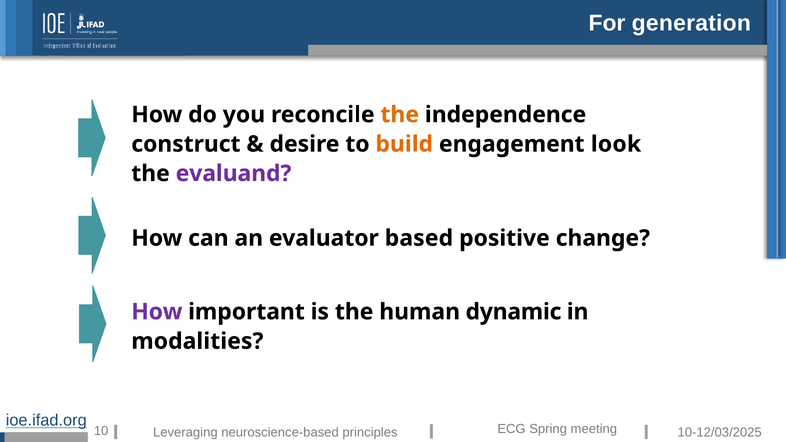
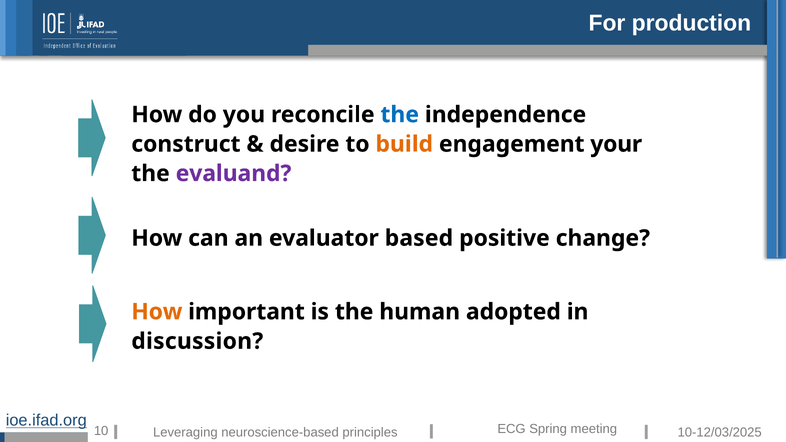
generation: generation -> production
the at (400, 115) colour: orange -> blue
look: look -> your
How at (157, 312) colour: purple -> orange
dynamic: dynamic -> adopted
modalities: modalities -> discussion
